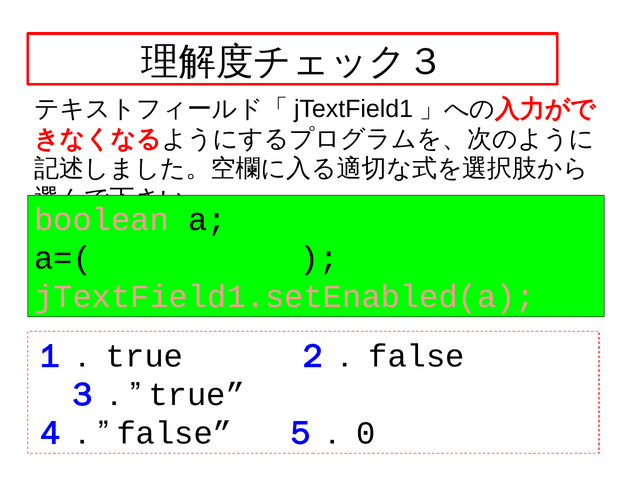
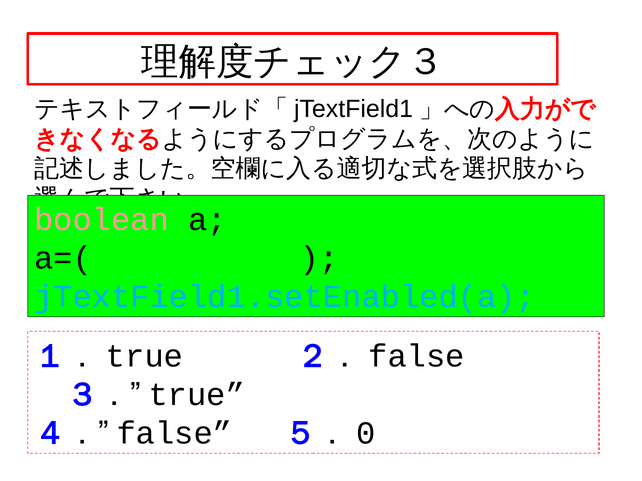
jTextField1.setEnabled(a colour: pink -> light blue
